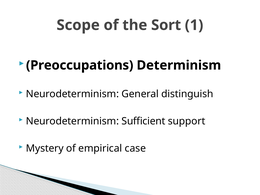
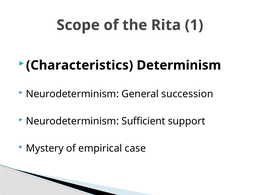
Sort: Sort -> Rita
Preoccupations: Preoccupations -> Characteristics
distinguish: distinguish -> succession
